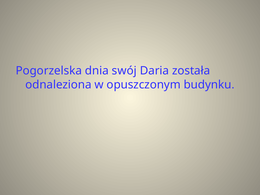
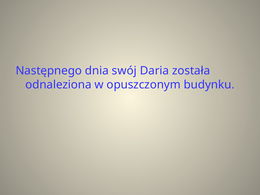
Pogorzelska: Pogorzelska -> Następnego
